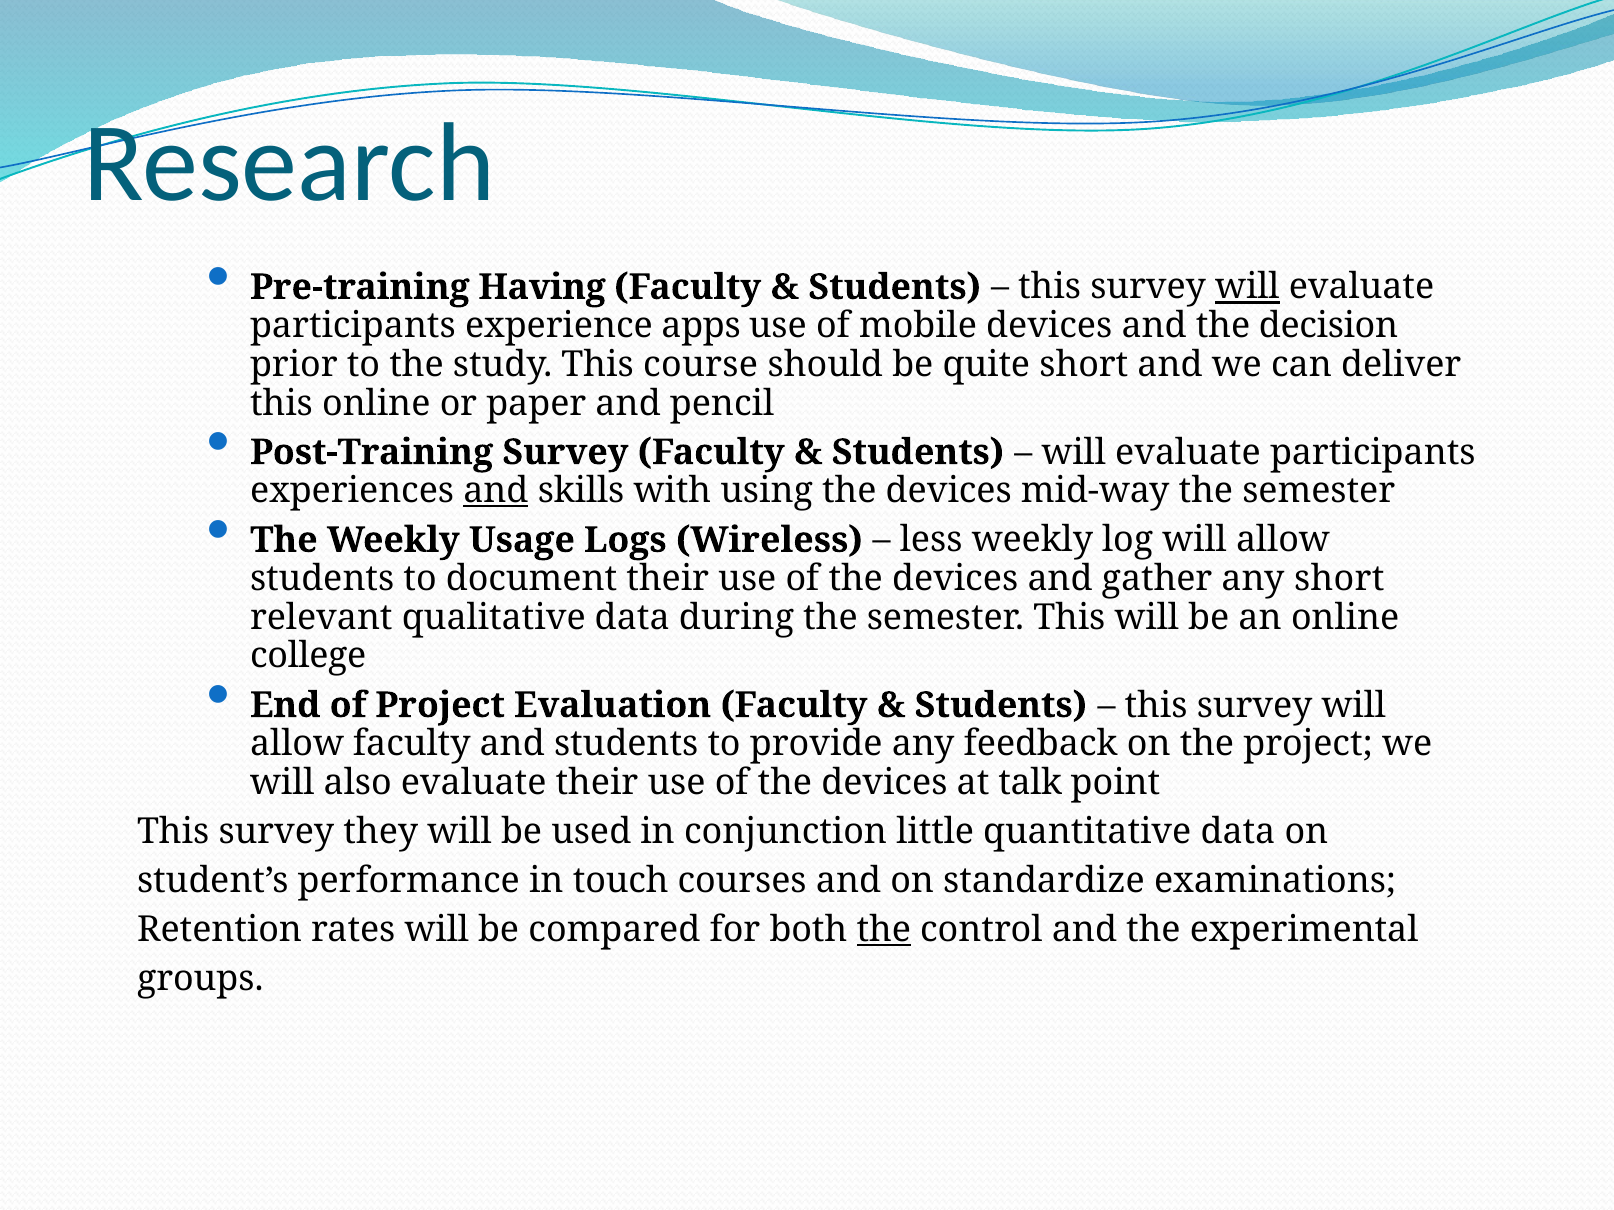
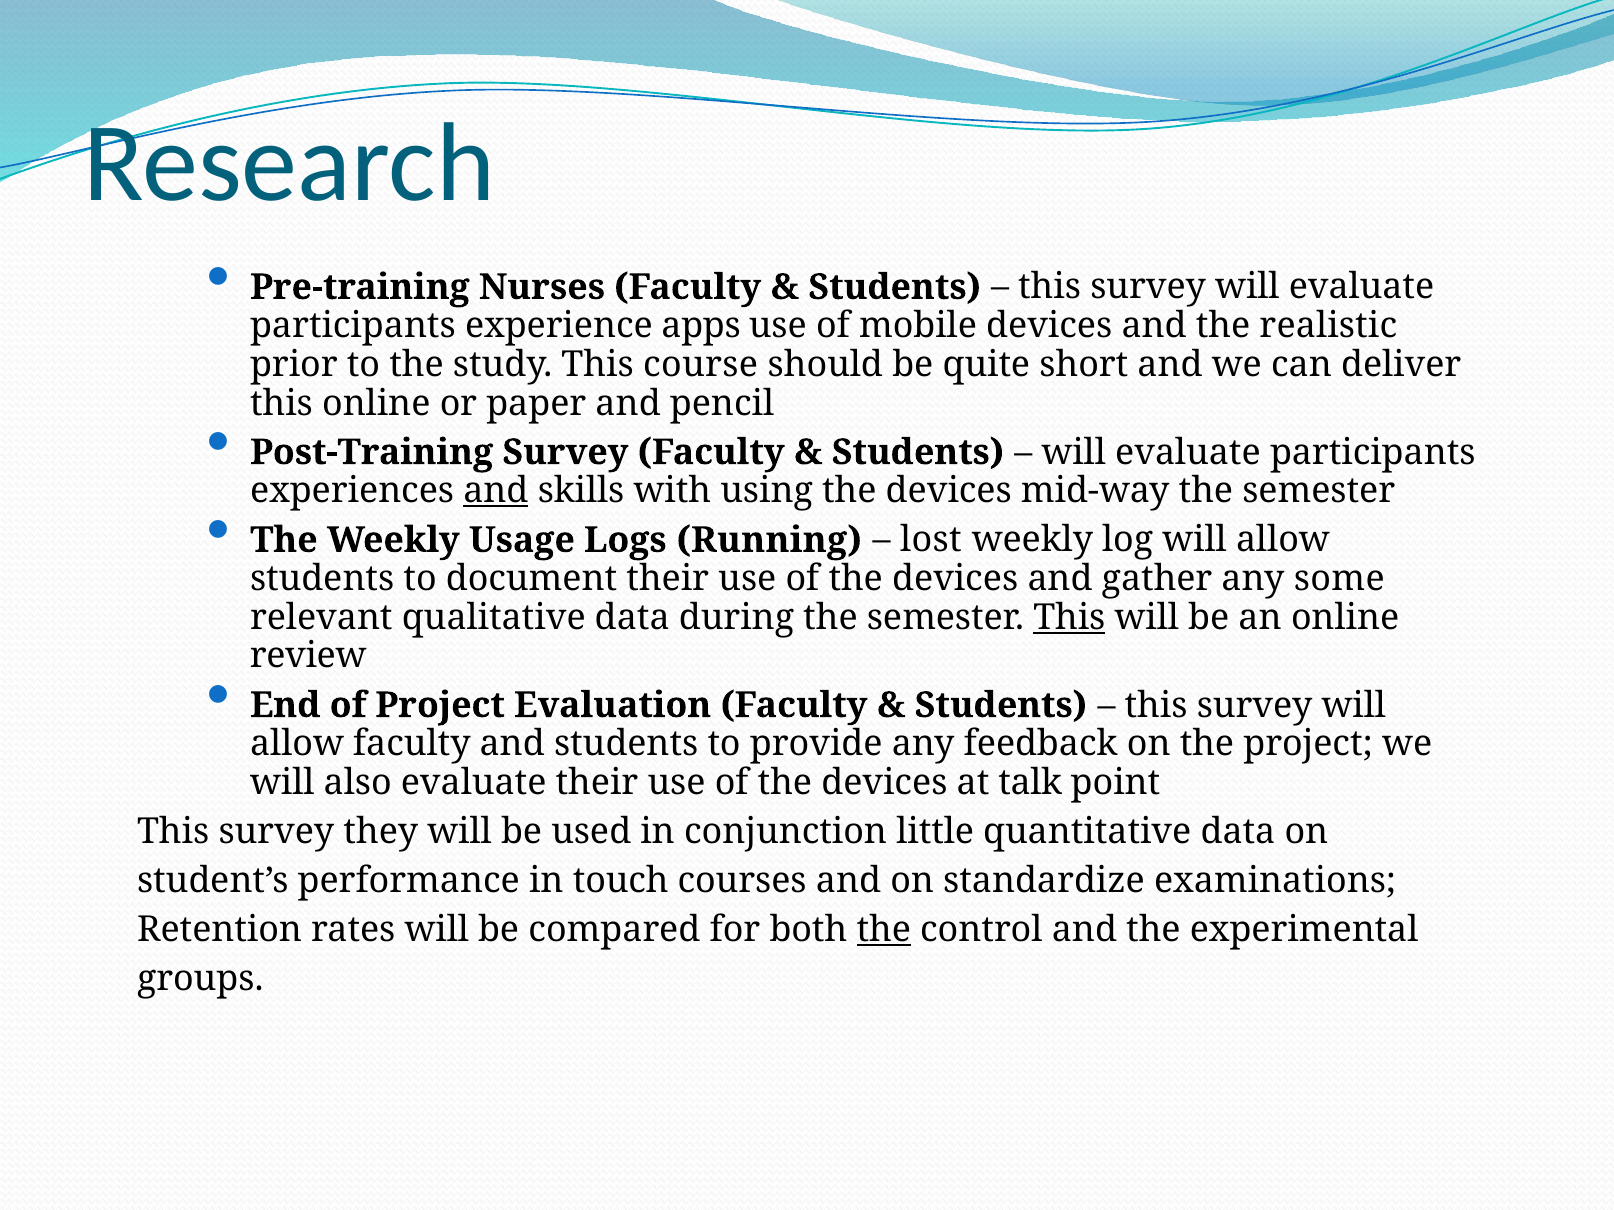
Having: Having -> Nurses
will at (1247, 287) underline: present -> none
decision: decision -> realistic
Wireless: Wireless -> Running
less: less -> lost
any short: short -> some
This at (1069, 618) underline: none -> present
college: college -> review
